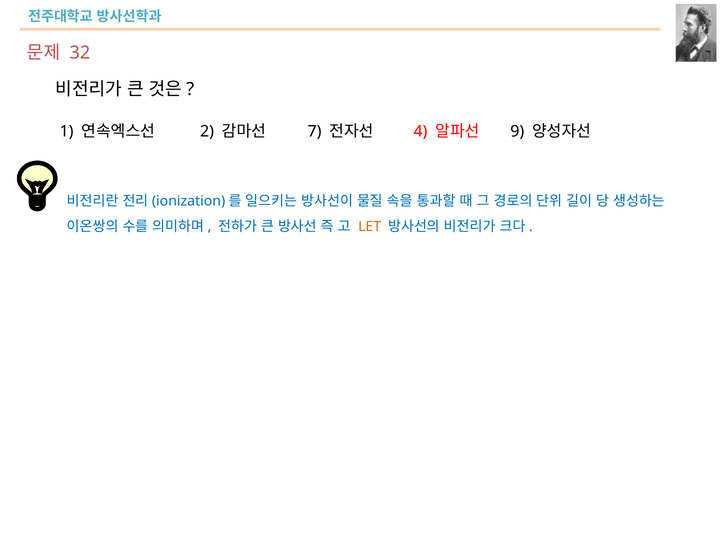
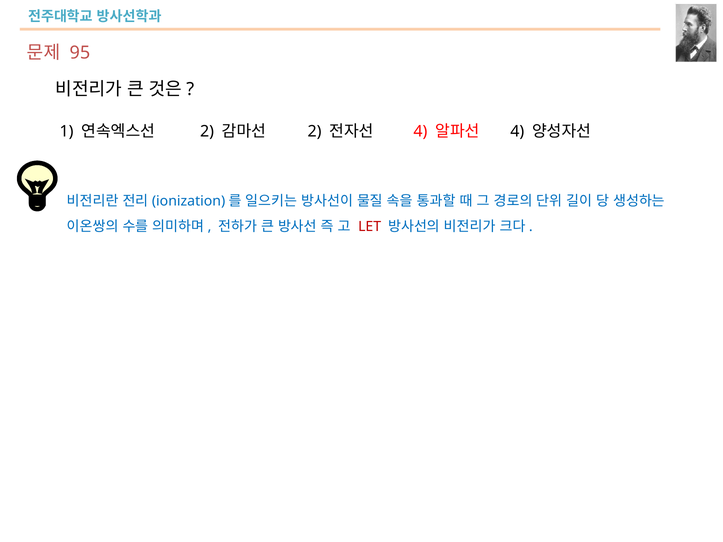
32: 32 -> 95
7 at (315, 131): 7 -> 2
9 at (517, 131): 9 -> 4
LET colour: orange -> red
